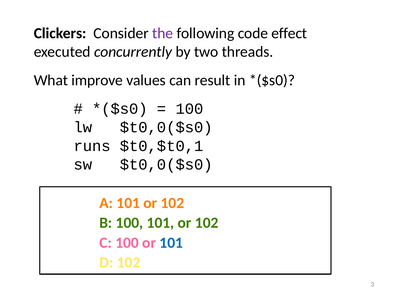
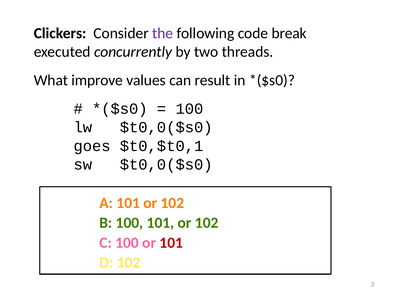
effect: effect -> break
runs: runs -> goes
101 at (171, 243) colour: blue -> red
